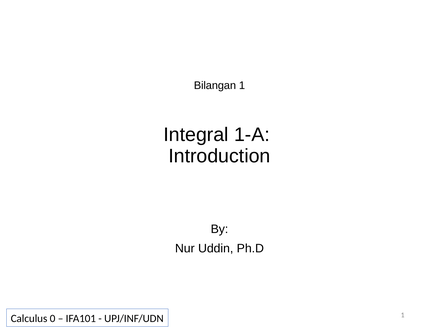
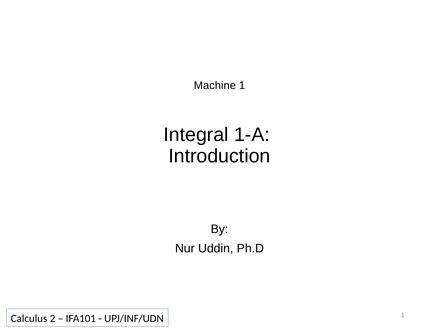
Bilangan: Bilangan -> Machine
0: 0 -> 2
